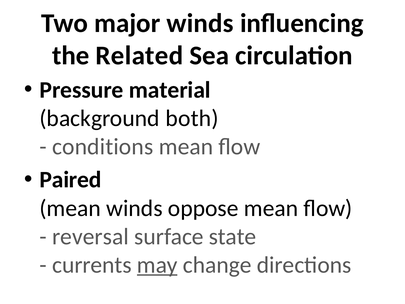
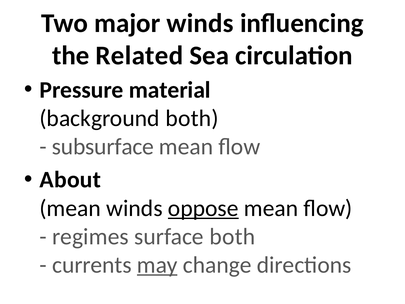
conditions: conditions -> subsurface
Paired: Paired -> About
oppose underline: none -> present
reversal: reversal -> regimes
surface state: state -> both
